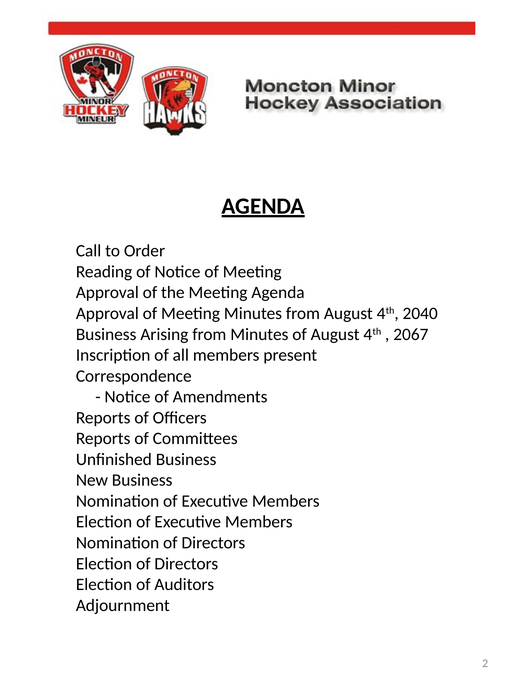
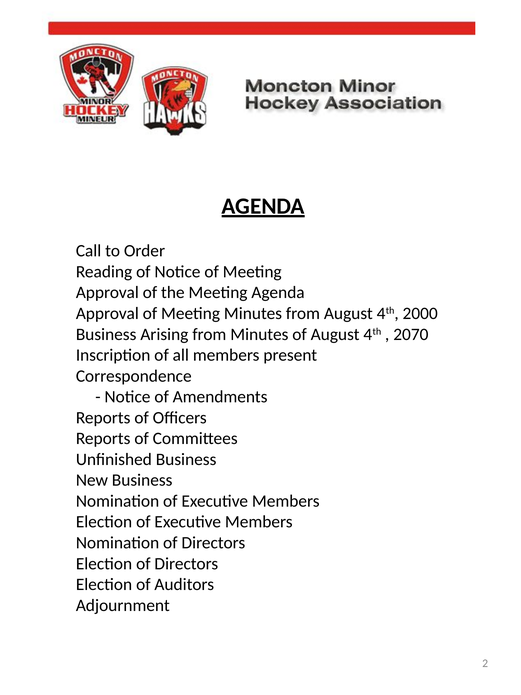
2040: 2040 -> 2000
2067: 2067 -> 2070
